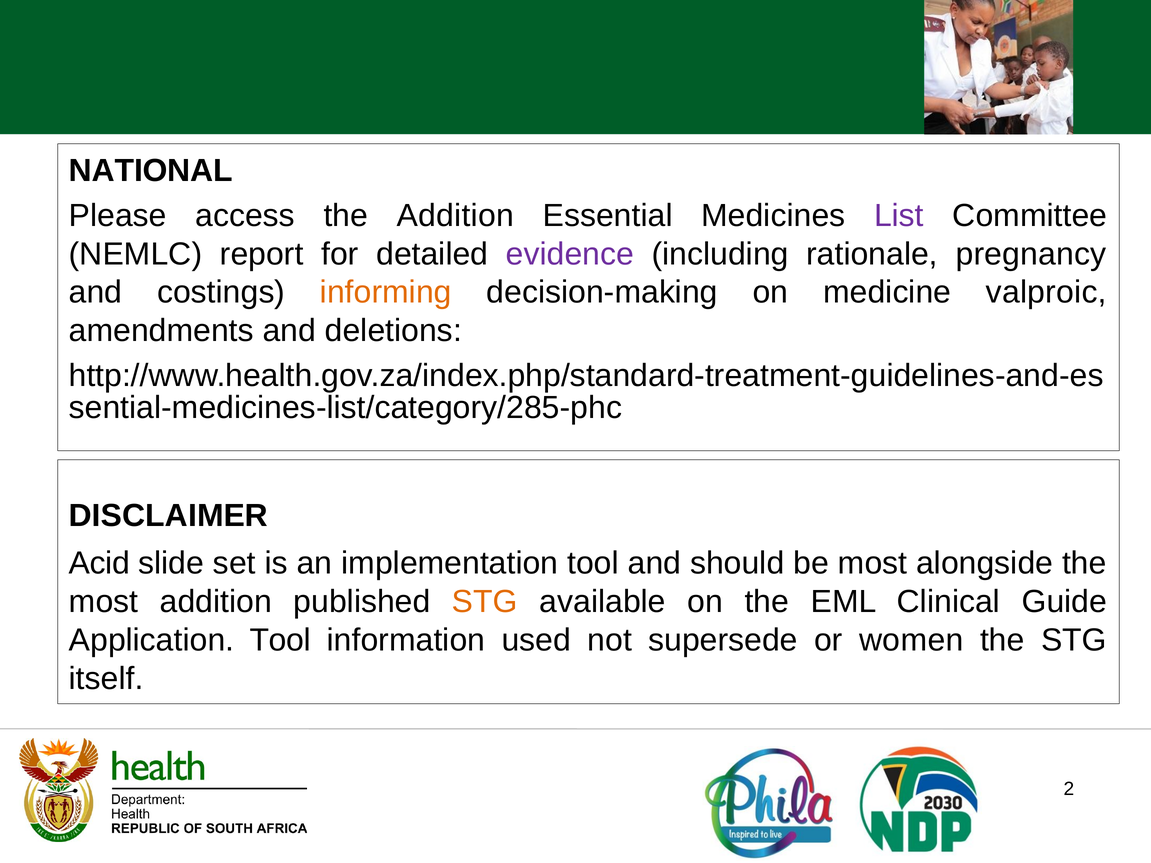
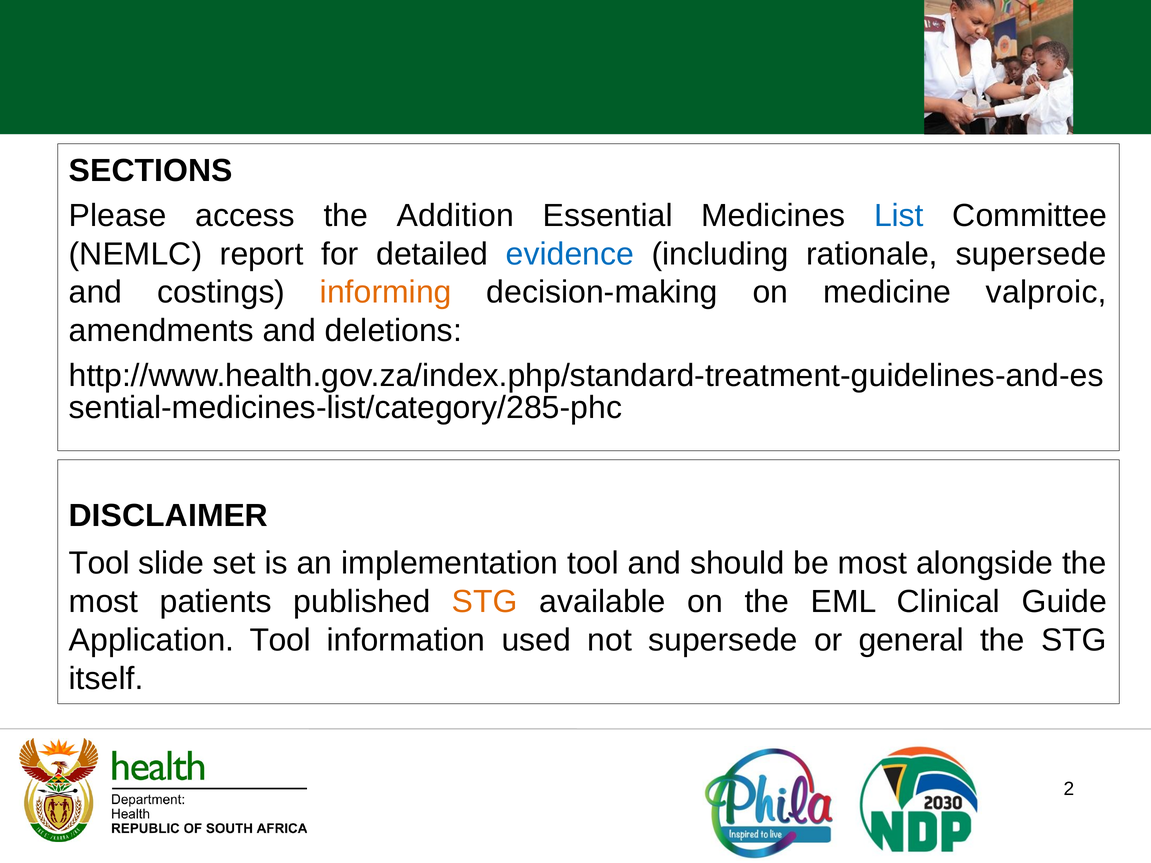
NATIONAL: NATIONAL -> SECTIONS
List colour: purple -> blue
evidence colour: purple -> blue
rationale pregnancy: pregnancy -> supersede
Acid at (99, 564): Acid -> Tool
most addition: addition -> patients
women: women -> general
